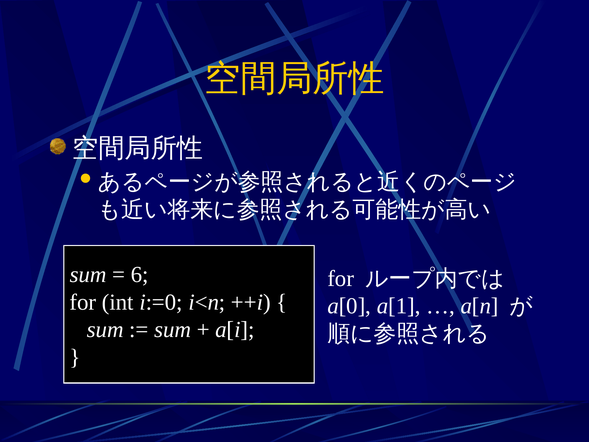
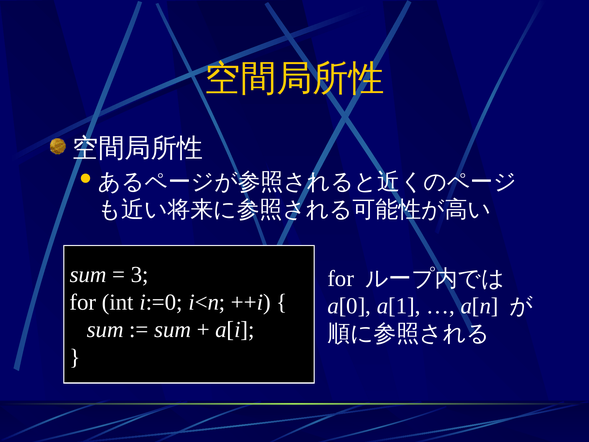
6: 6 -> 3
